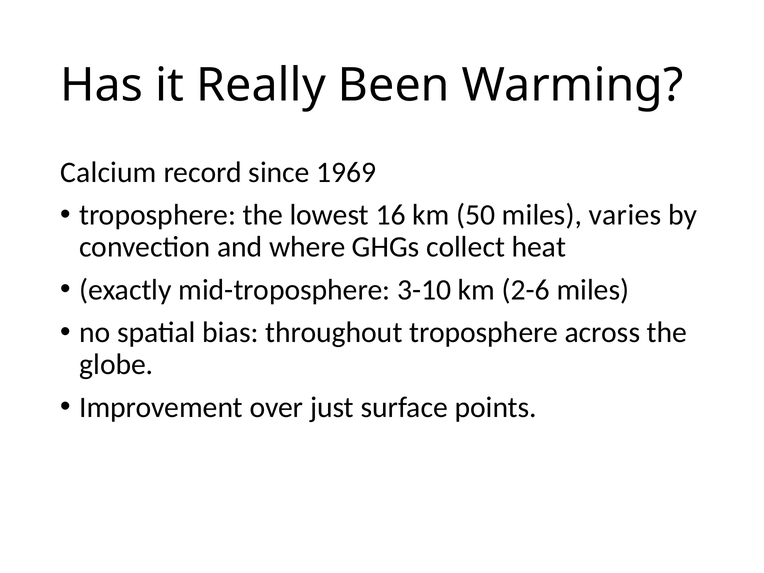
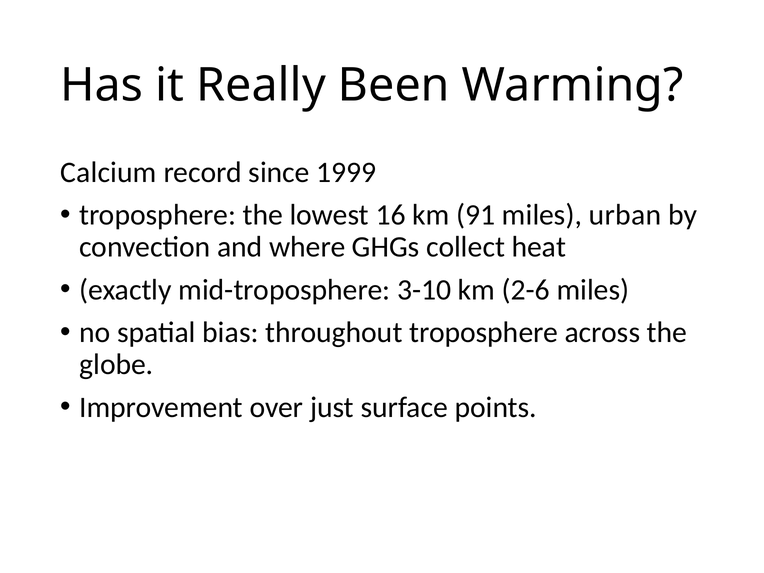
1969: 1969 -> 1999
50: 50 -> 91
varies: varies -> urban
